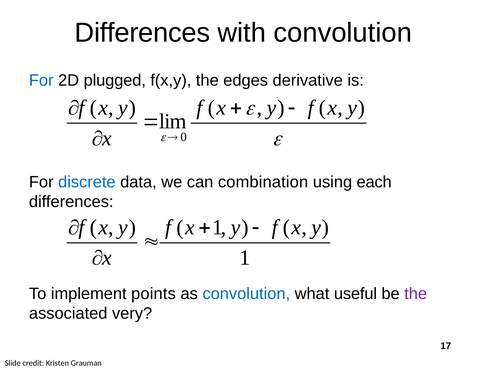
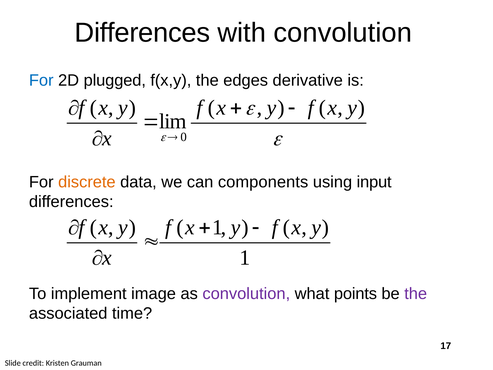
discrete colour: blue -> orange
combination: combination -> components
each: each -> input
points: points -> image
convolution at (246, 294) colour: blue -> purple
useful: useful -> points
very: very -> time
